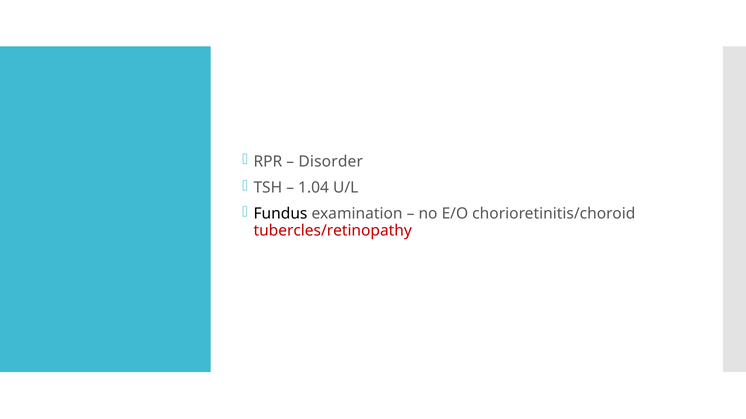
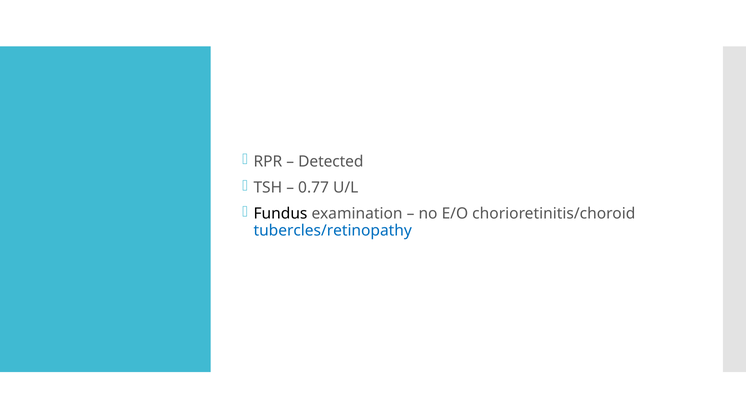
Disorder: Disorder -> Detected
1.04: 1.04 -> 0.77
tubercles/retinopathy colour: red -> blue
